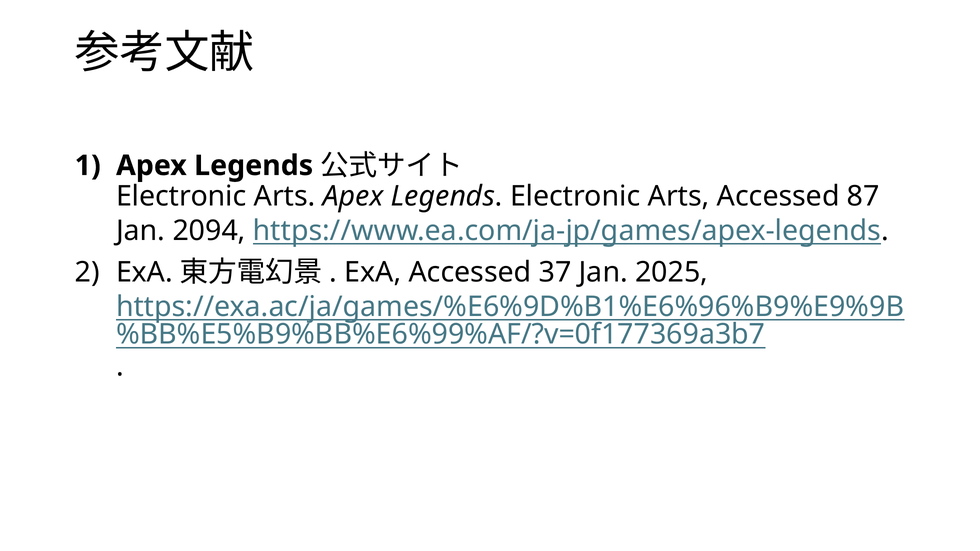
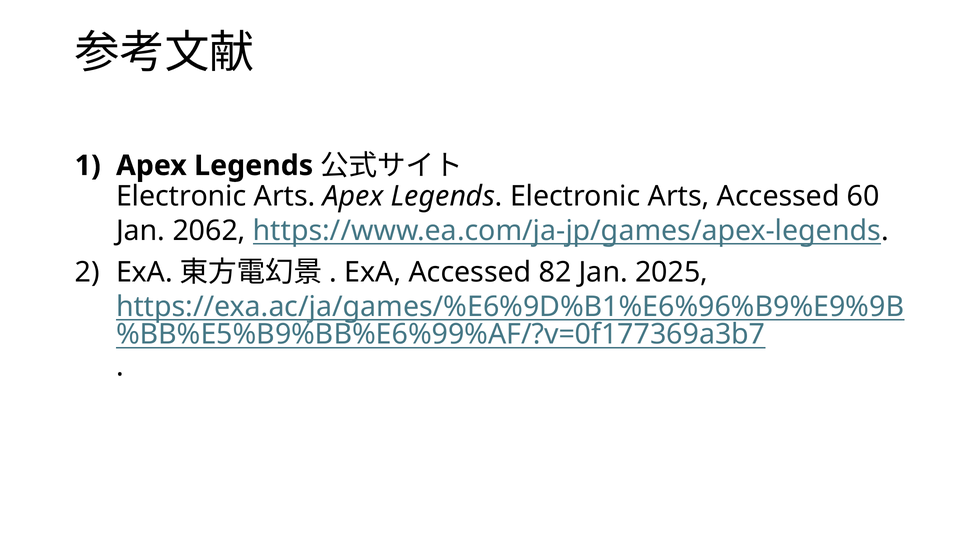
87: 87 -> 60
2094: 2094 -> 2062
37: 37 -> 82
